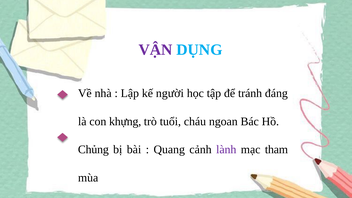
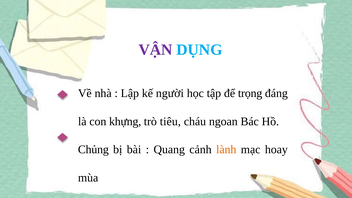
tránh: tránh -> trọng
tuổi: tuổi -> tiêu
lành colour: purple -> orange
tham: tham -> hoay
